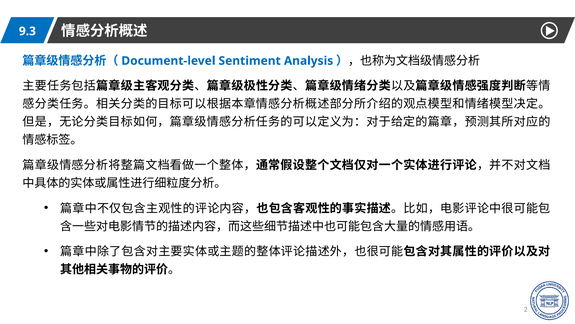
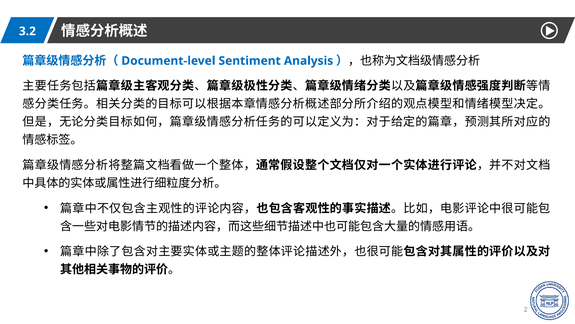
9.3: 9.3 -> 3.2
